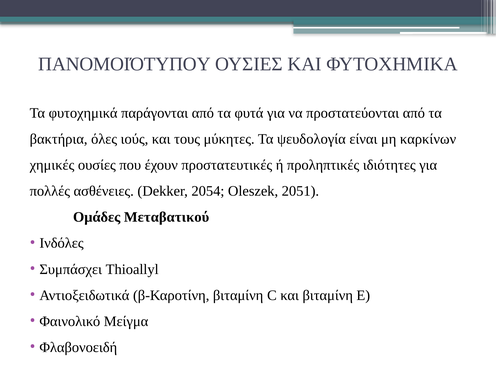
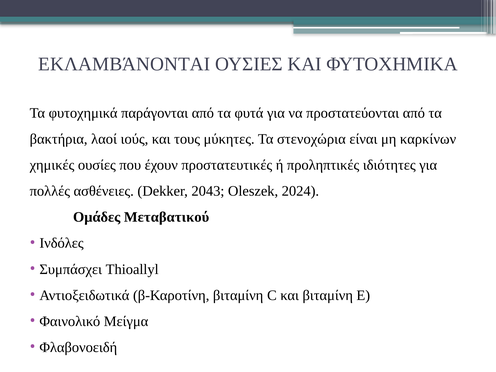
ΠΑΝΟΜΟΙΌΤΥΠΟΥ: ΠΑΝΟΜΟΙΌΤΥΠΟΥ -> ΕΚΛΑΜΒΆΝΟΝΤΑΙ
όλες: όλες -> λαοί
ψευδολογία: ψευδολογία -> στενοχώρια
2054: 2054 -> 2043
2051: 2051 -> 2024
